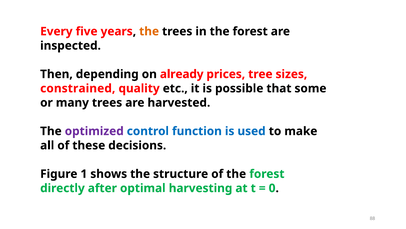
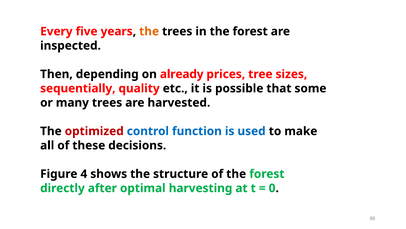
constrained: constrained -> sequentially
optimized colour: purple -> red
1: 1 -> 4
